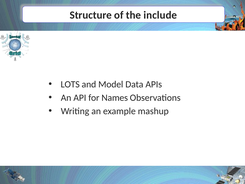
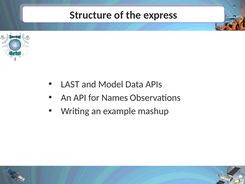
include: include -> express
LOTS: LOTS -> LAST
